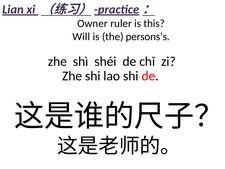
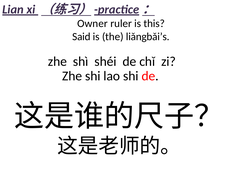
Will: Will -> Said
persons’s: persons’s -> liǎngbǎi’s
